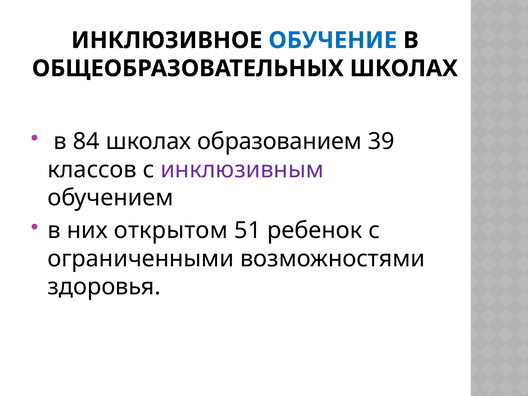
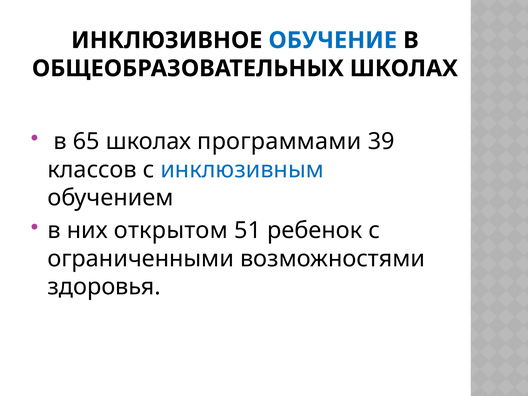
84: 84 -> 65
образованием: образованием -> программами
инклюзивным colour: purple -> blue
